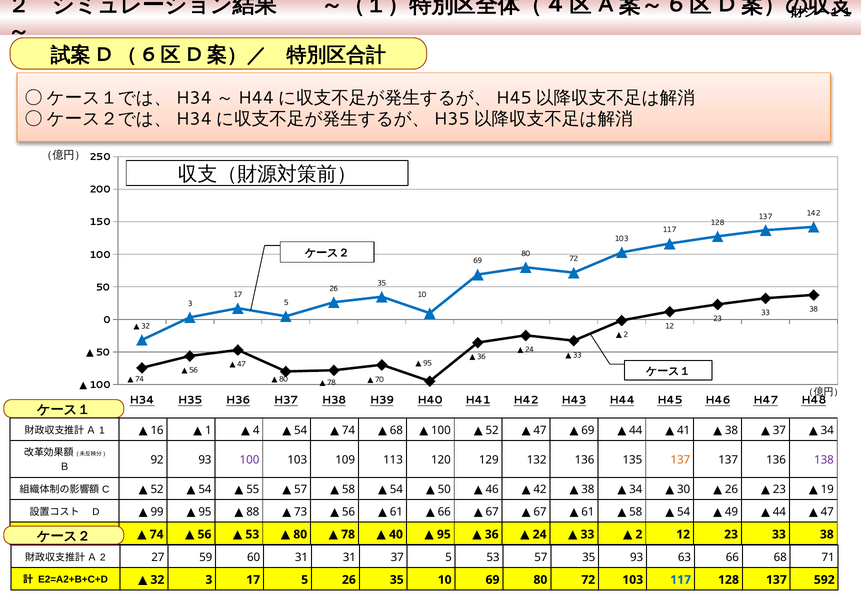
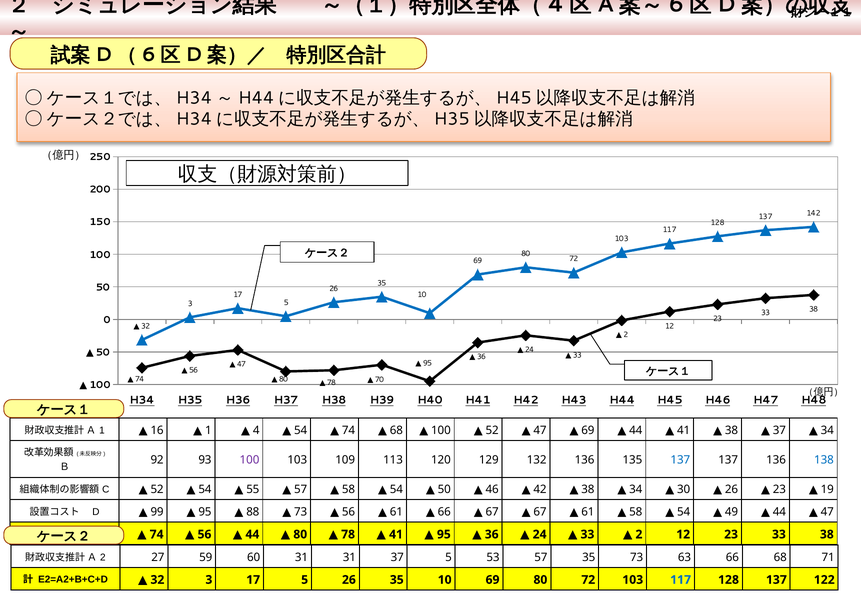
137 at (680, 460) colour: orange -> blue
138 colour: purple -> blue
53 at (252, 534): 53 -> 44
40: 40 -> 41
35 93: 93 -> 73
592: 592 -> 122
